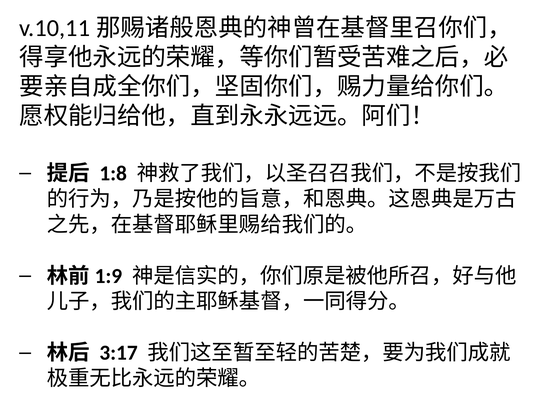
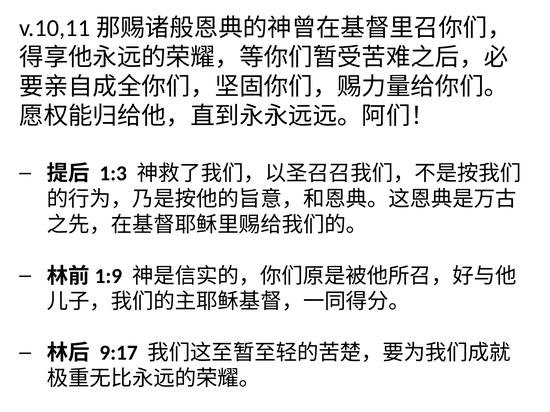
1:8: 1:8 -> 1:3
3:17: 3:17 -> 9:17
